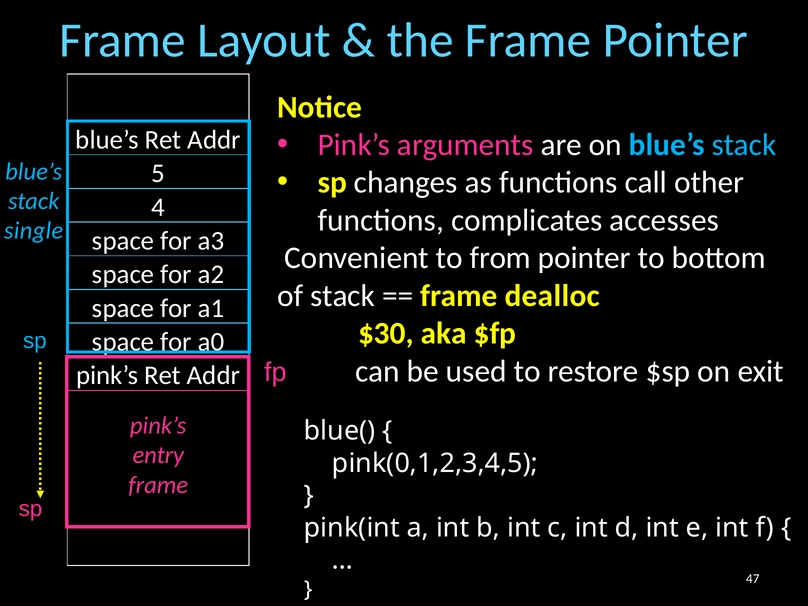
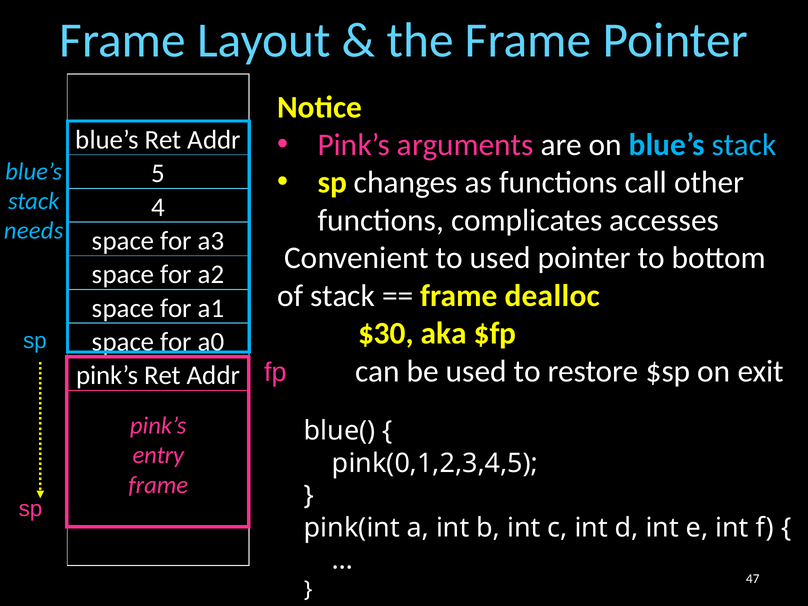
single: single -> needs
to from: from -> used
